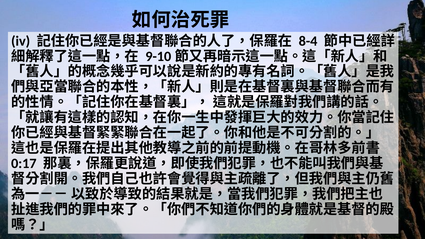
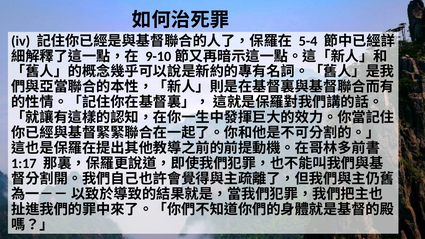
8-4: 8-4 -> 5-4
0:17: 0:17 -> 1:17
